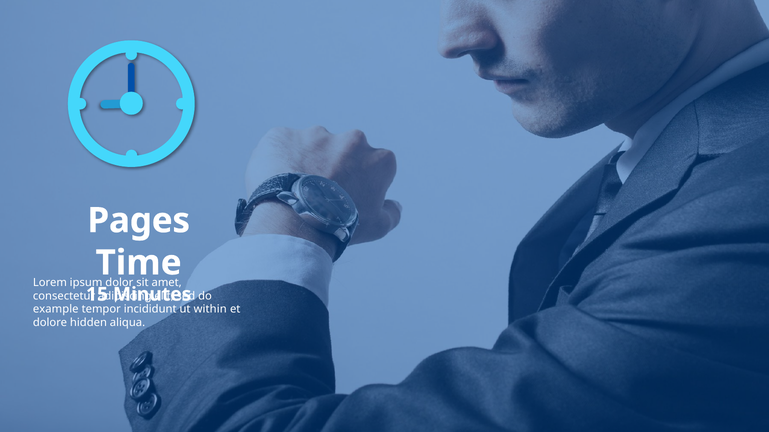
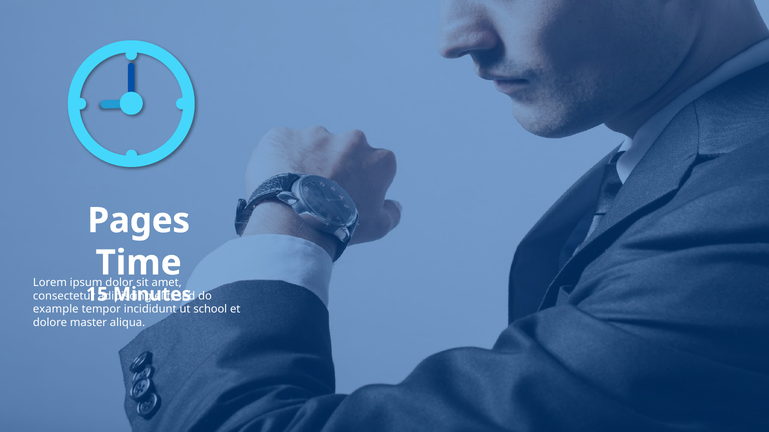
within: within -> school
hidden: hidden -> master
